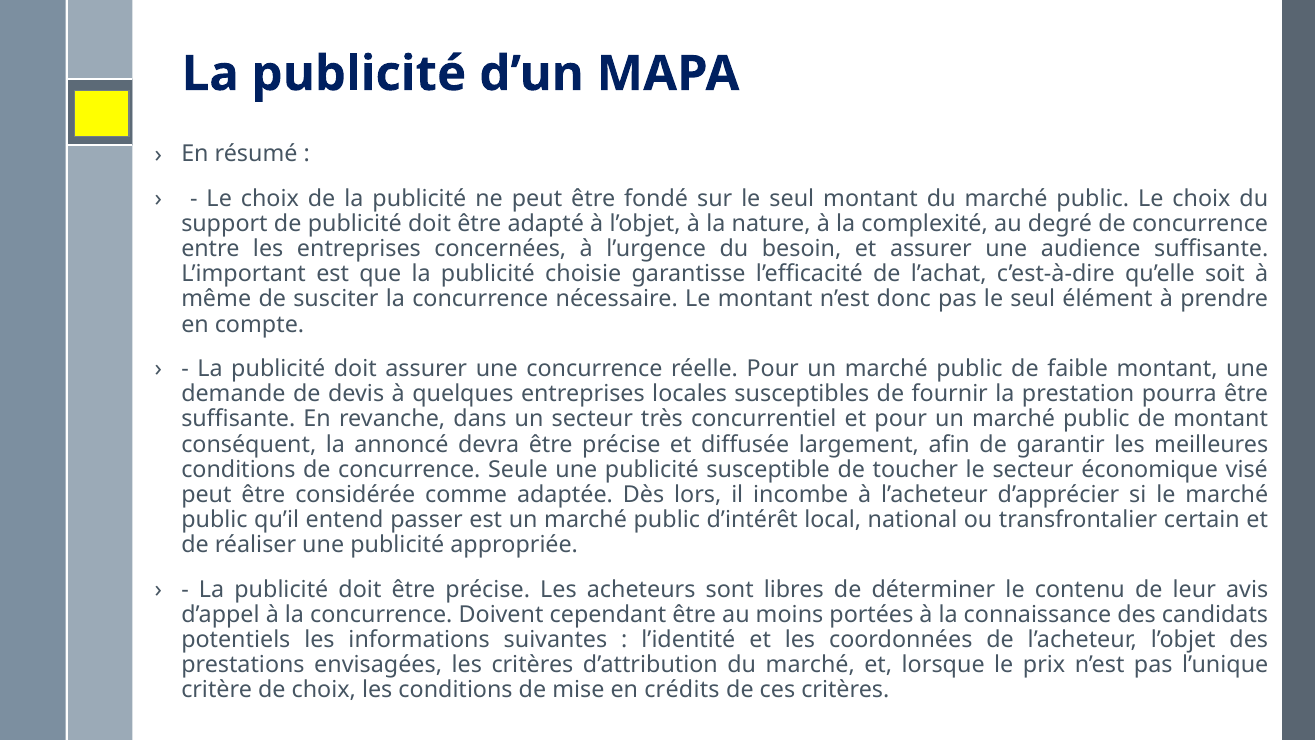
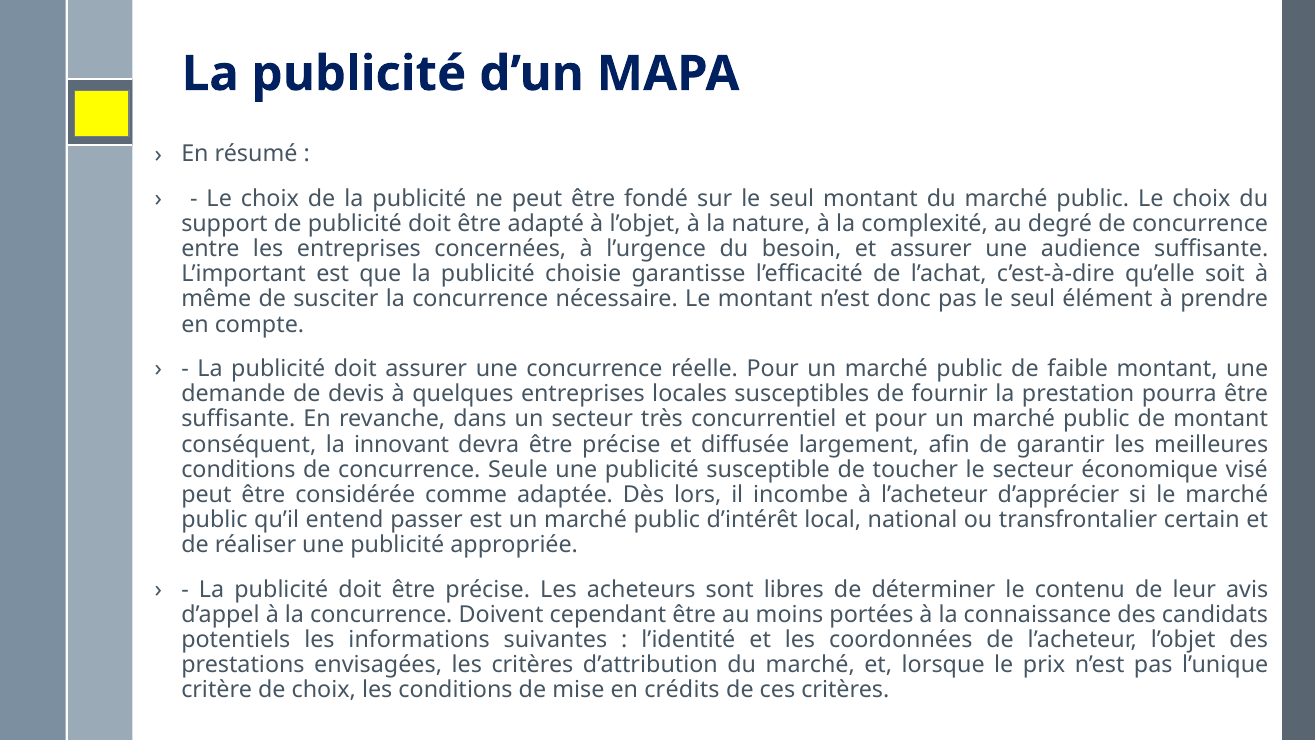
annoncé: annoncé -> innovant
